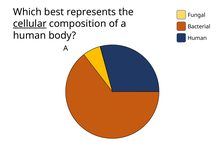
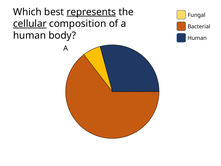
represents underline: none -> present
